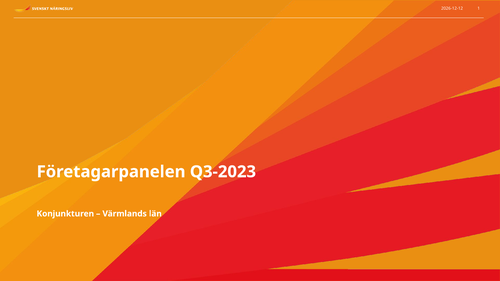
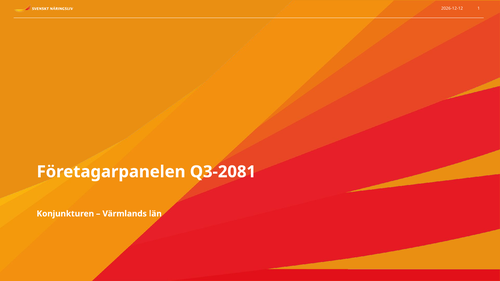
Q3-2023: Q3-2023 -> Q3-2081
